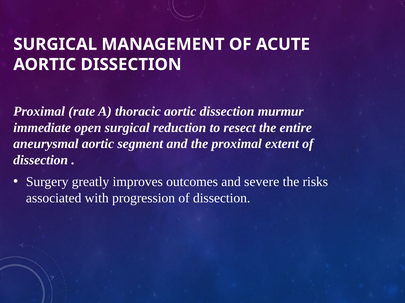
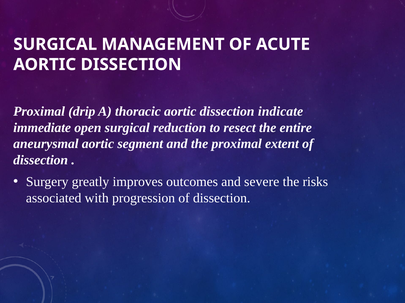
rate: rate -> drip
murmur: murmur -> indicate
